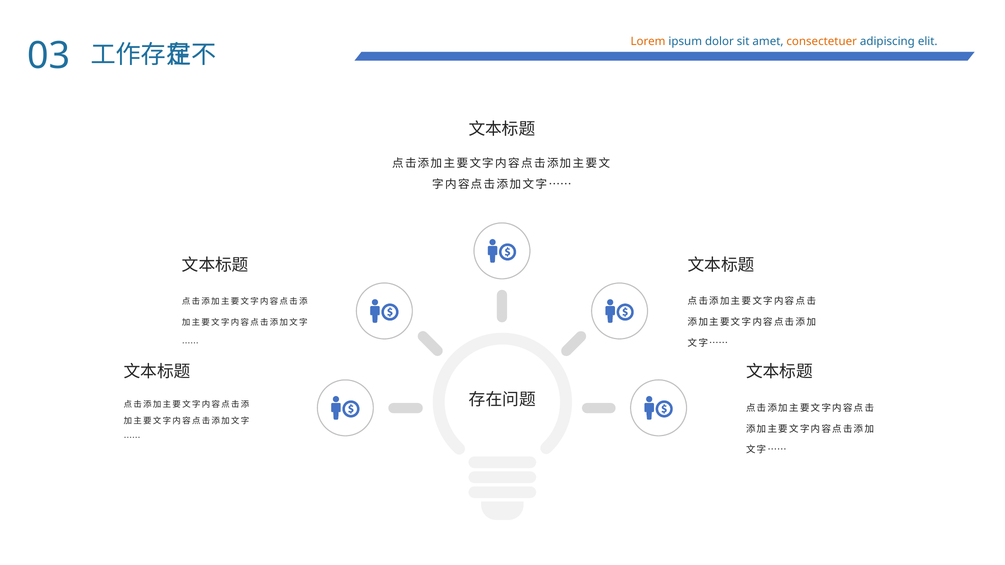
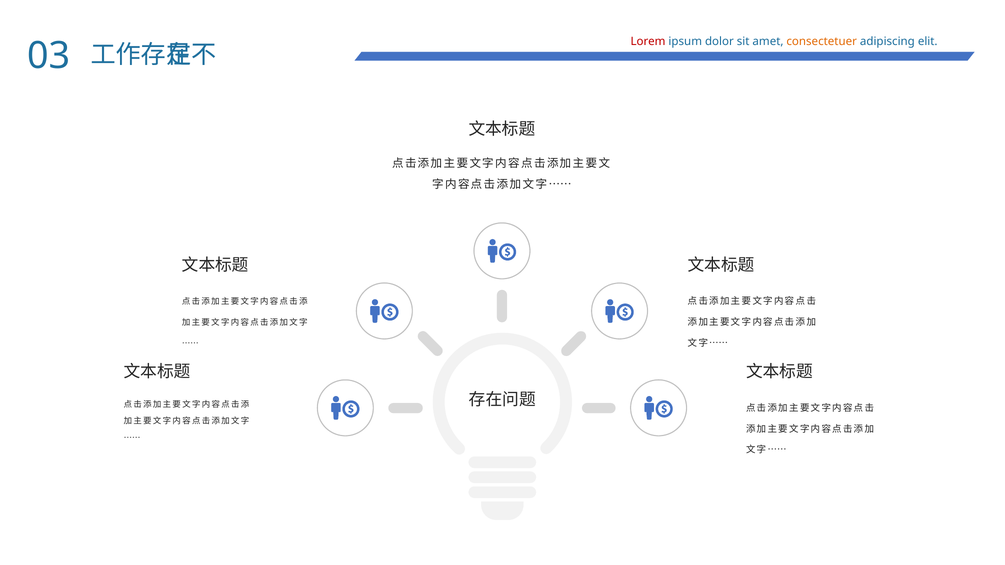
Lorem colour: orange -> red
